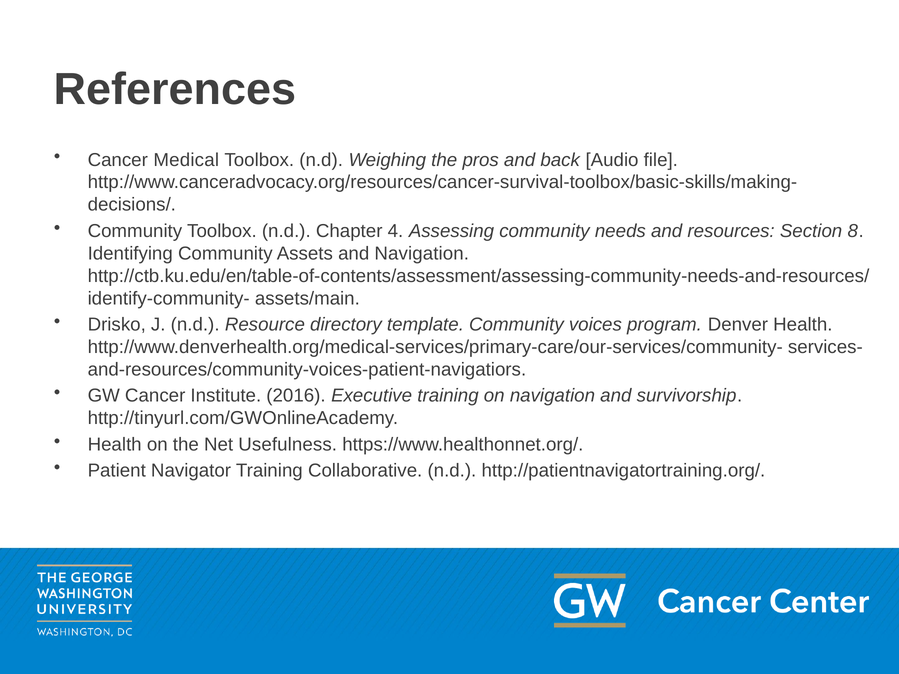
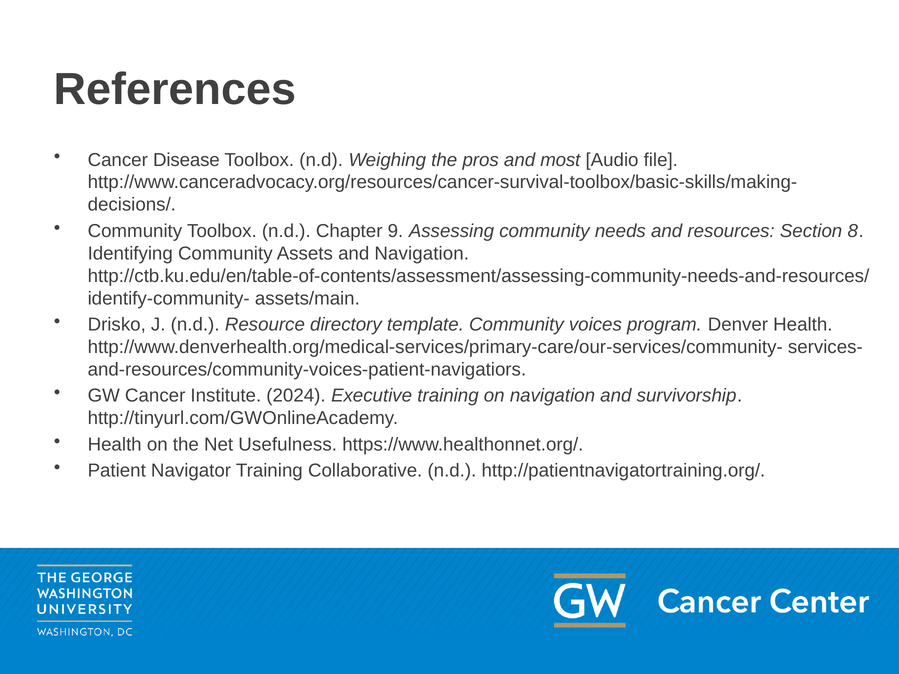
Medical: Medical -> Disease
back: back -> most
4: 4 -> 9
2016: 2016 -> 2024
